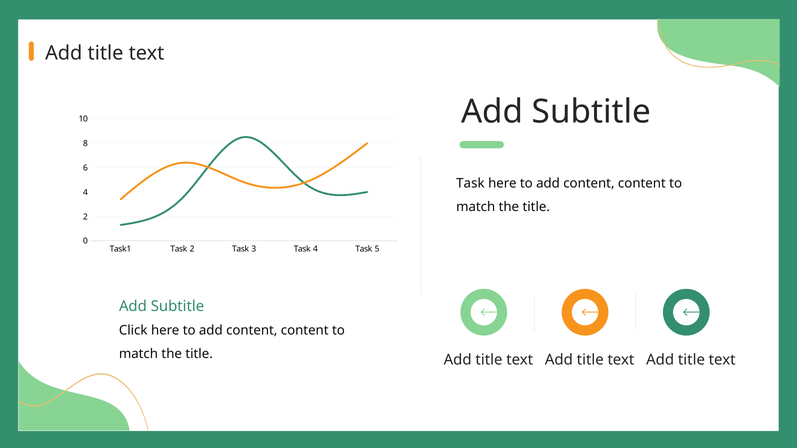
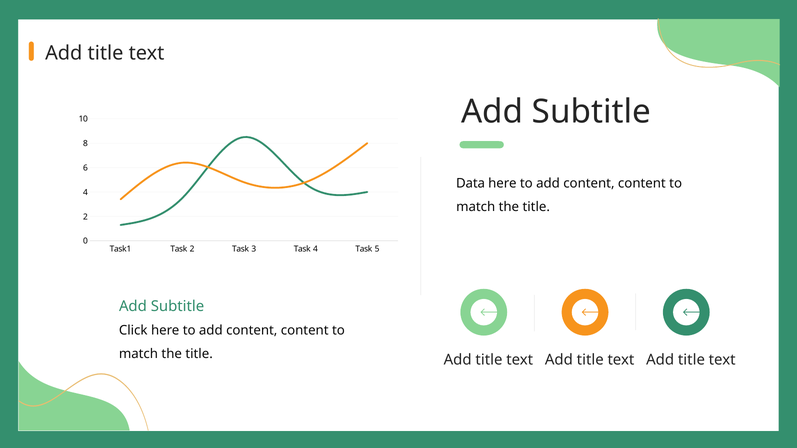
Task at (470, 183): Task -> Data
